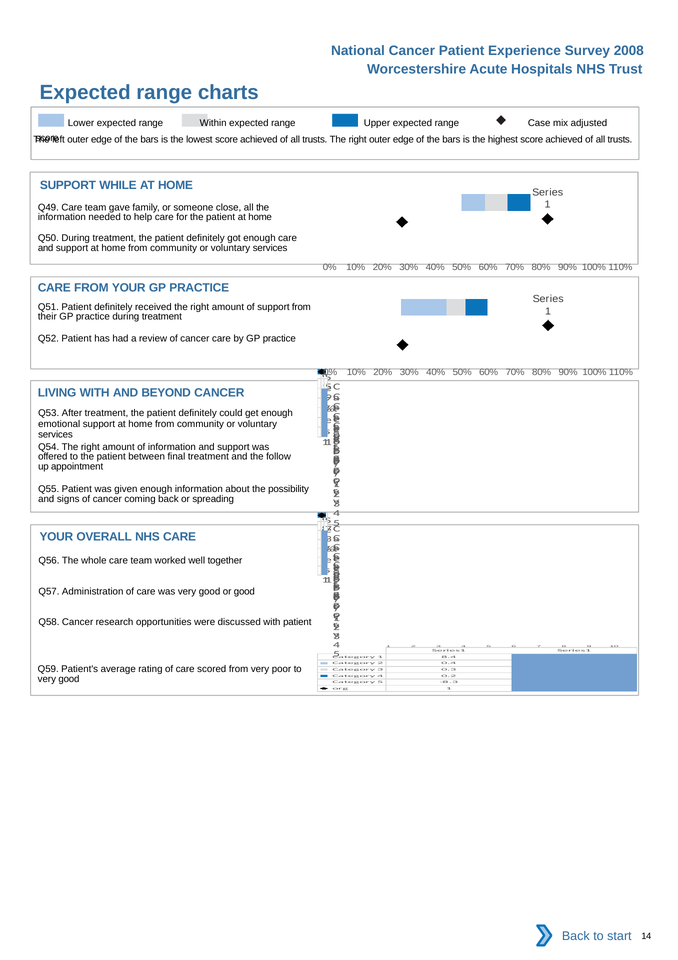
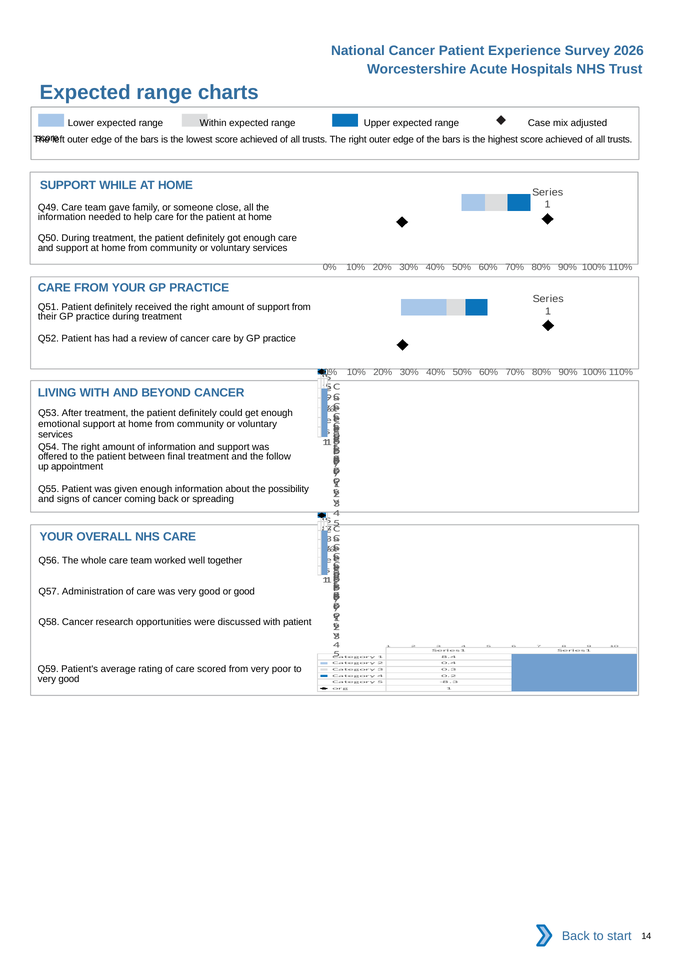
2008: 2008 -> 2026
